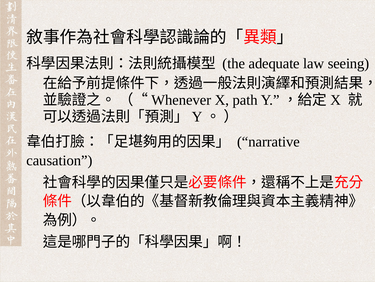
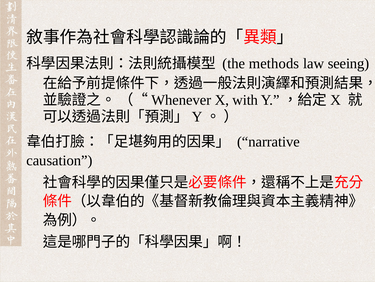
adequate: adequate -> methods
path: path -> with
